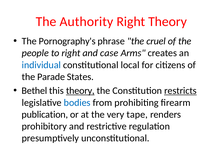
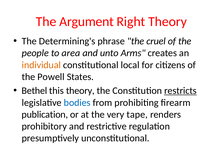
Authority: Authority -> Argument
Pornography's: Pornography's -> Determining's
to right: right -> area
case: case -> unto
individual colour: blue -> orange
Parade: Parade -> Powell
theory at (80, 91) underline: present -> none
